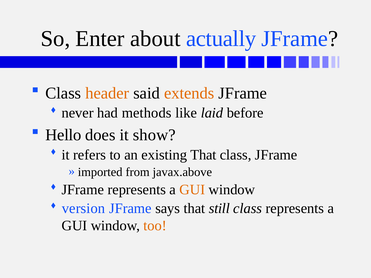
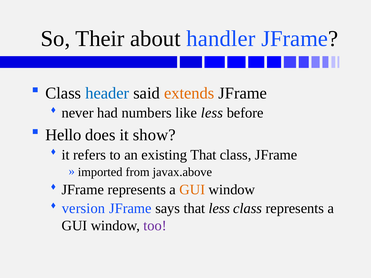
Enter: Enter -> Their
actually: actually -> handler
header colour: orange -> blue
methods: methods -> numbers
like laid: laid -> less
that still: still -> less
too colour: orange -> purple
